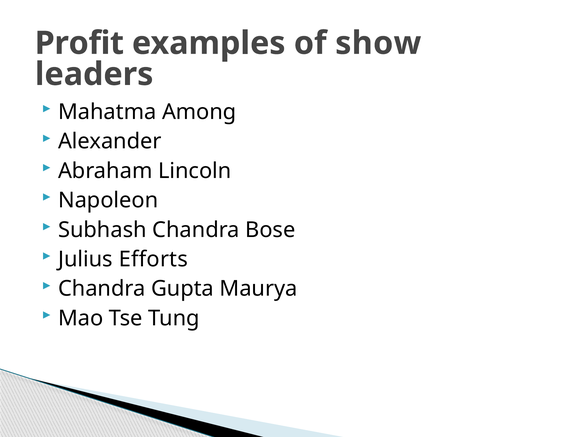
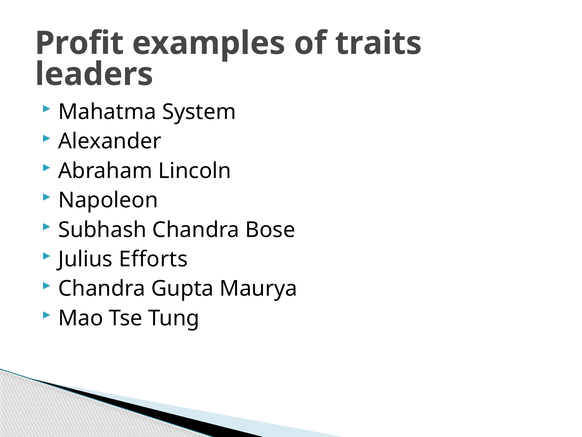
show: show -> traits
Among: Among -> System
